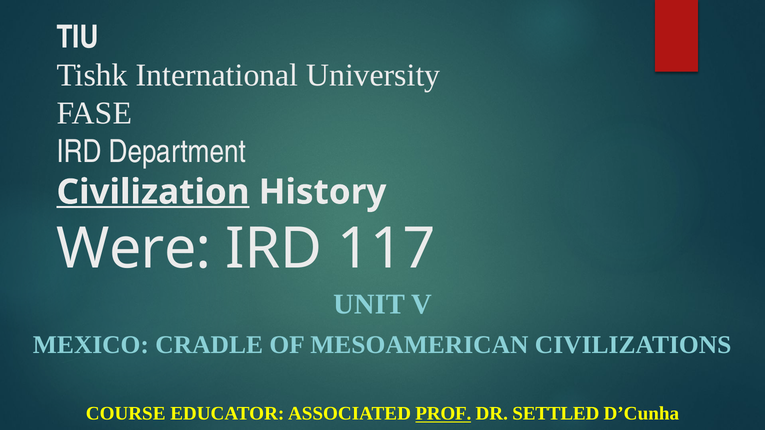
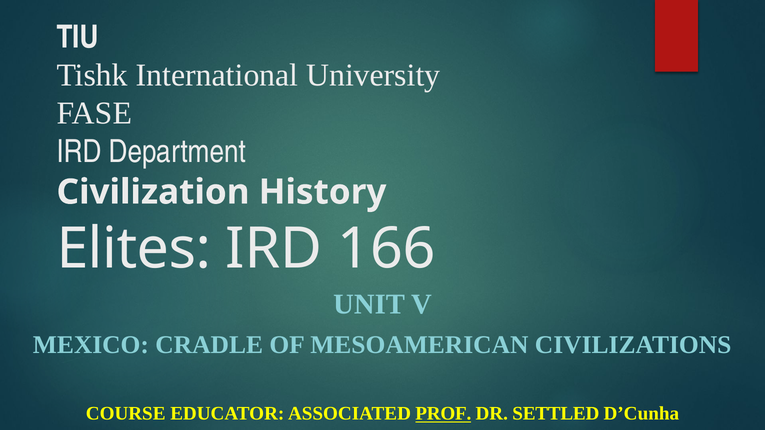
Civilization underline: present -> none
Were: Were -> Elites
117: 117 -> 166
